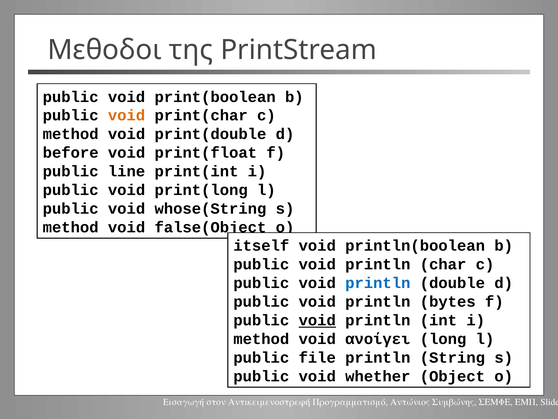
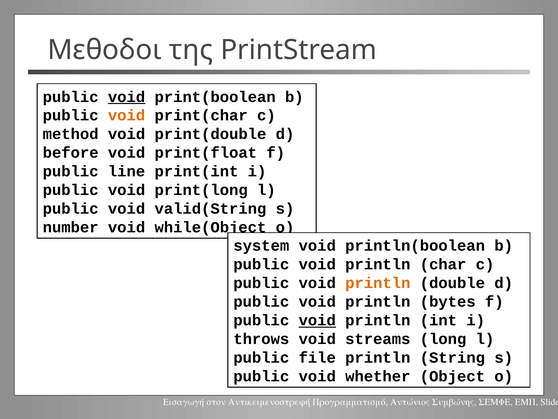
void at (127, 97) underline: none -> present
whose(String: whose(String -> valid(String
method at (71, 227): method -> number
false(Object: false(Object -> while(Object
itself: itself -> system
println at (378, 283) colour: blue -> orange
method at (261, 339): method -> throws
ανοίγει: ανοίγει -> streams
